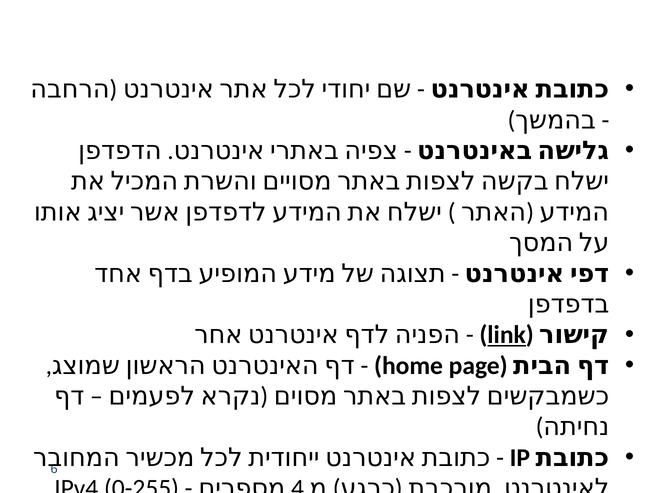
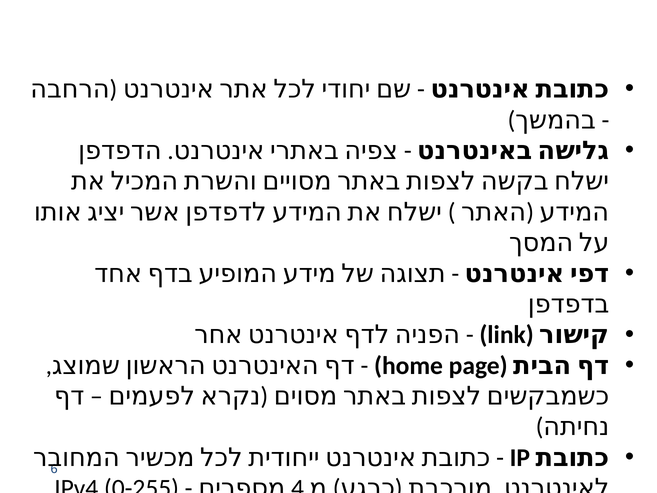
link underline: present -> none
